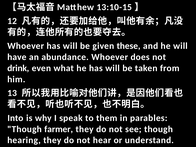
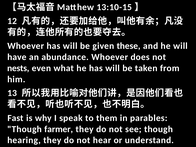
drink: drink -> nests
Into: Into -> Fast
